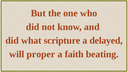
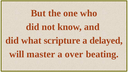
proper: proper -> master
faith: faith -> over
